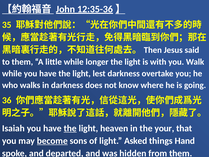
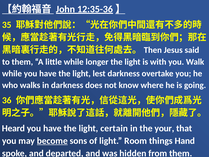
Isaiah: Isaiah -> Heard
the at (70, 128) underline: present -> none
heaven: heaven -> certain
Asked: Asked -> Room
